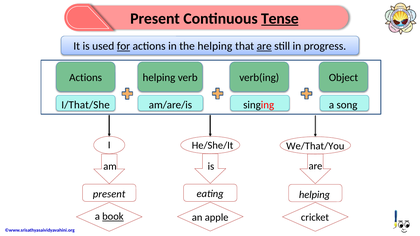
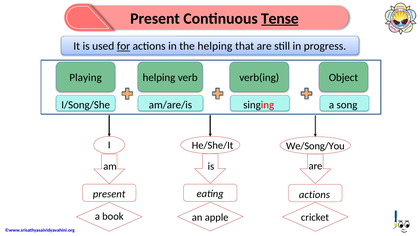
are at (264, 46) underline: present -> none
Actions at (86, 78): Actions -> Playing
I/That/She: I/That/She -> I/Song/She
We/That/You: We/That/You -> We/Song/You
helping at (315, 195): helping -> actions
book underline: present -> none
